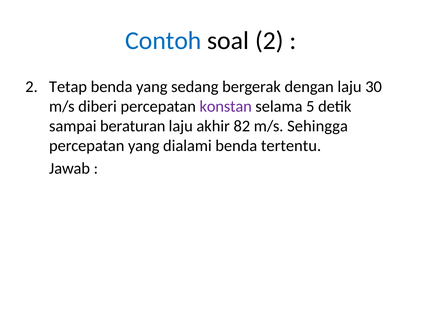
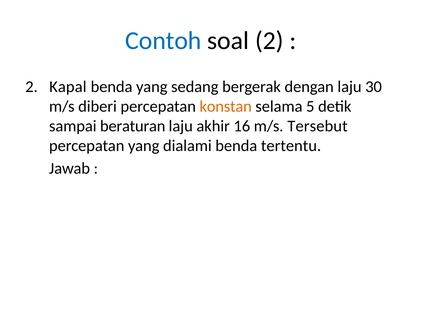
Tetap: Tetap -> Kapal
konstan colour: purple -> orange
82: 82 -> 16
Sehingga: Sehingga -> Tersebut
